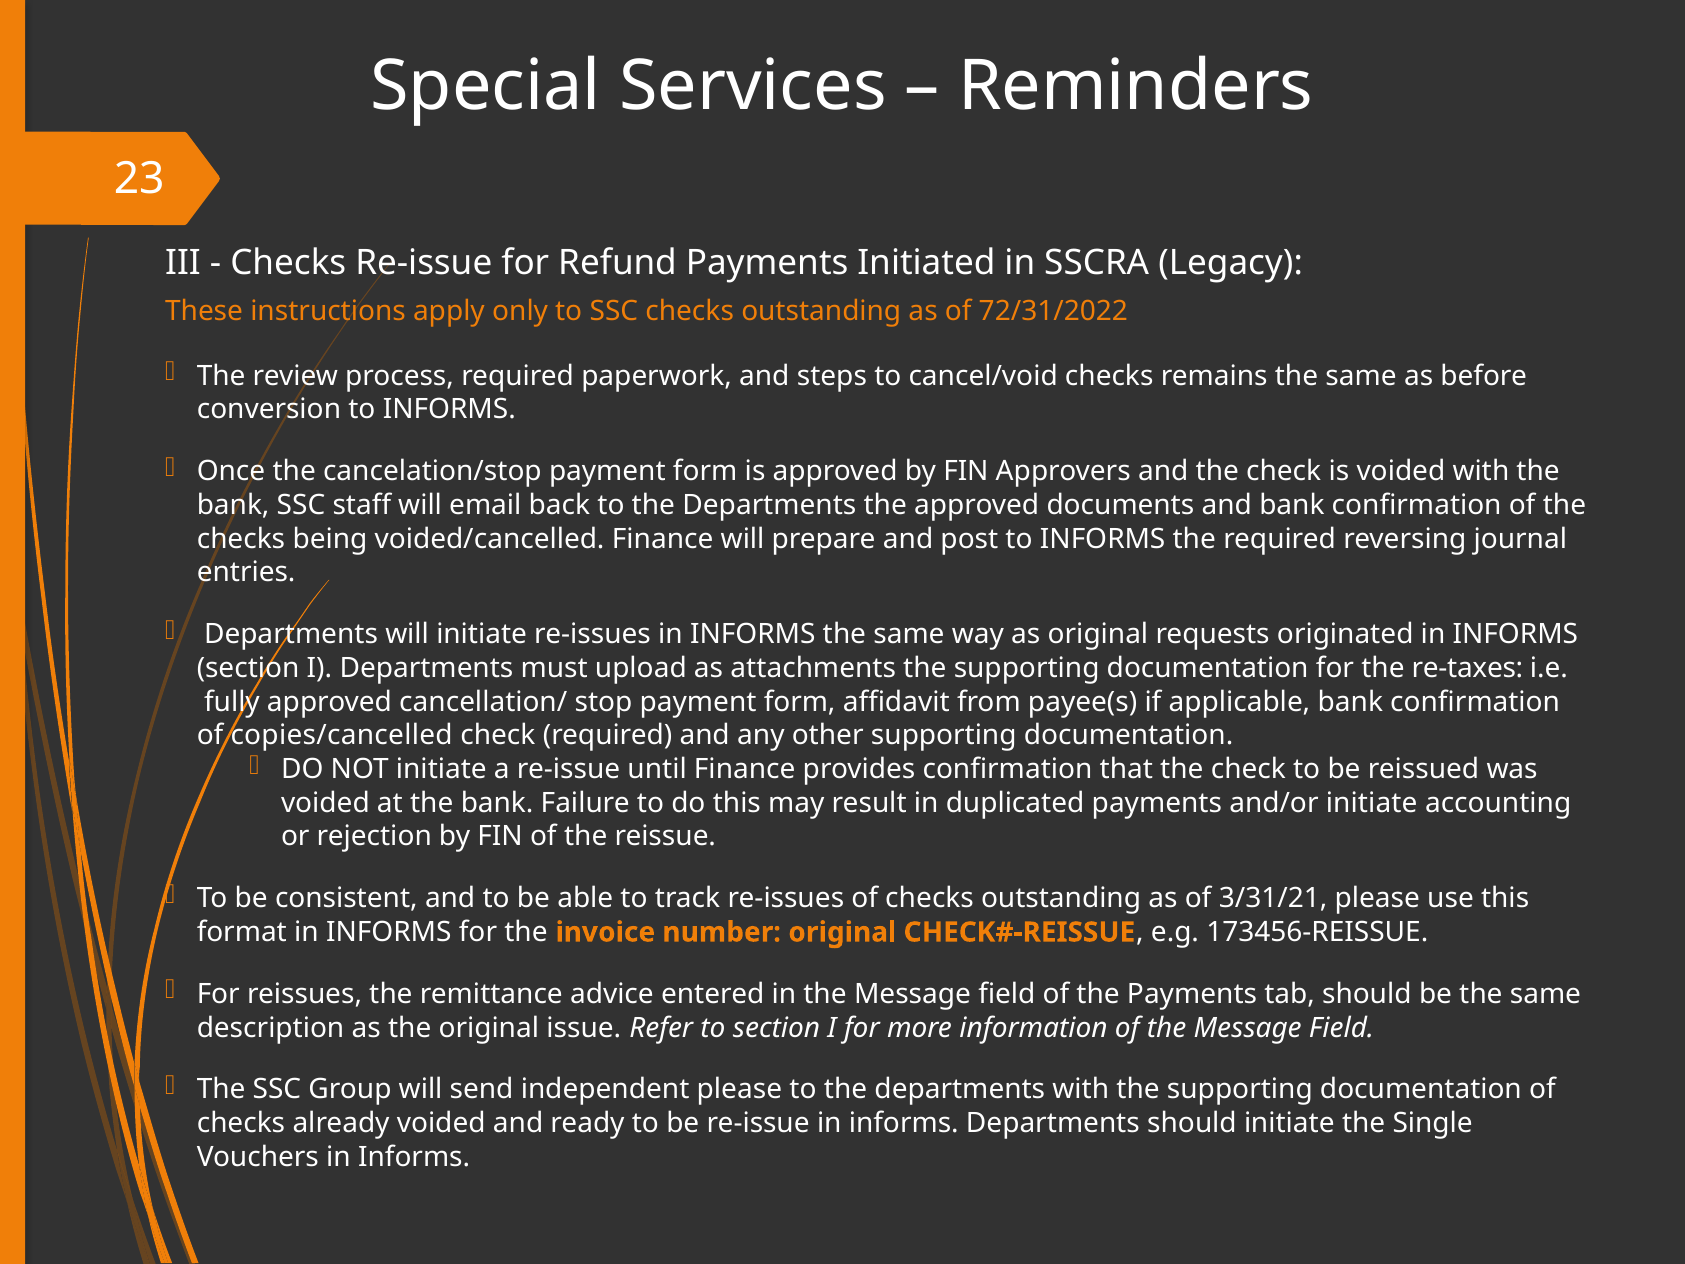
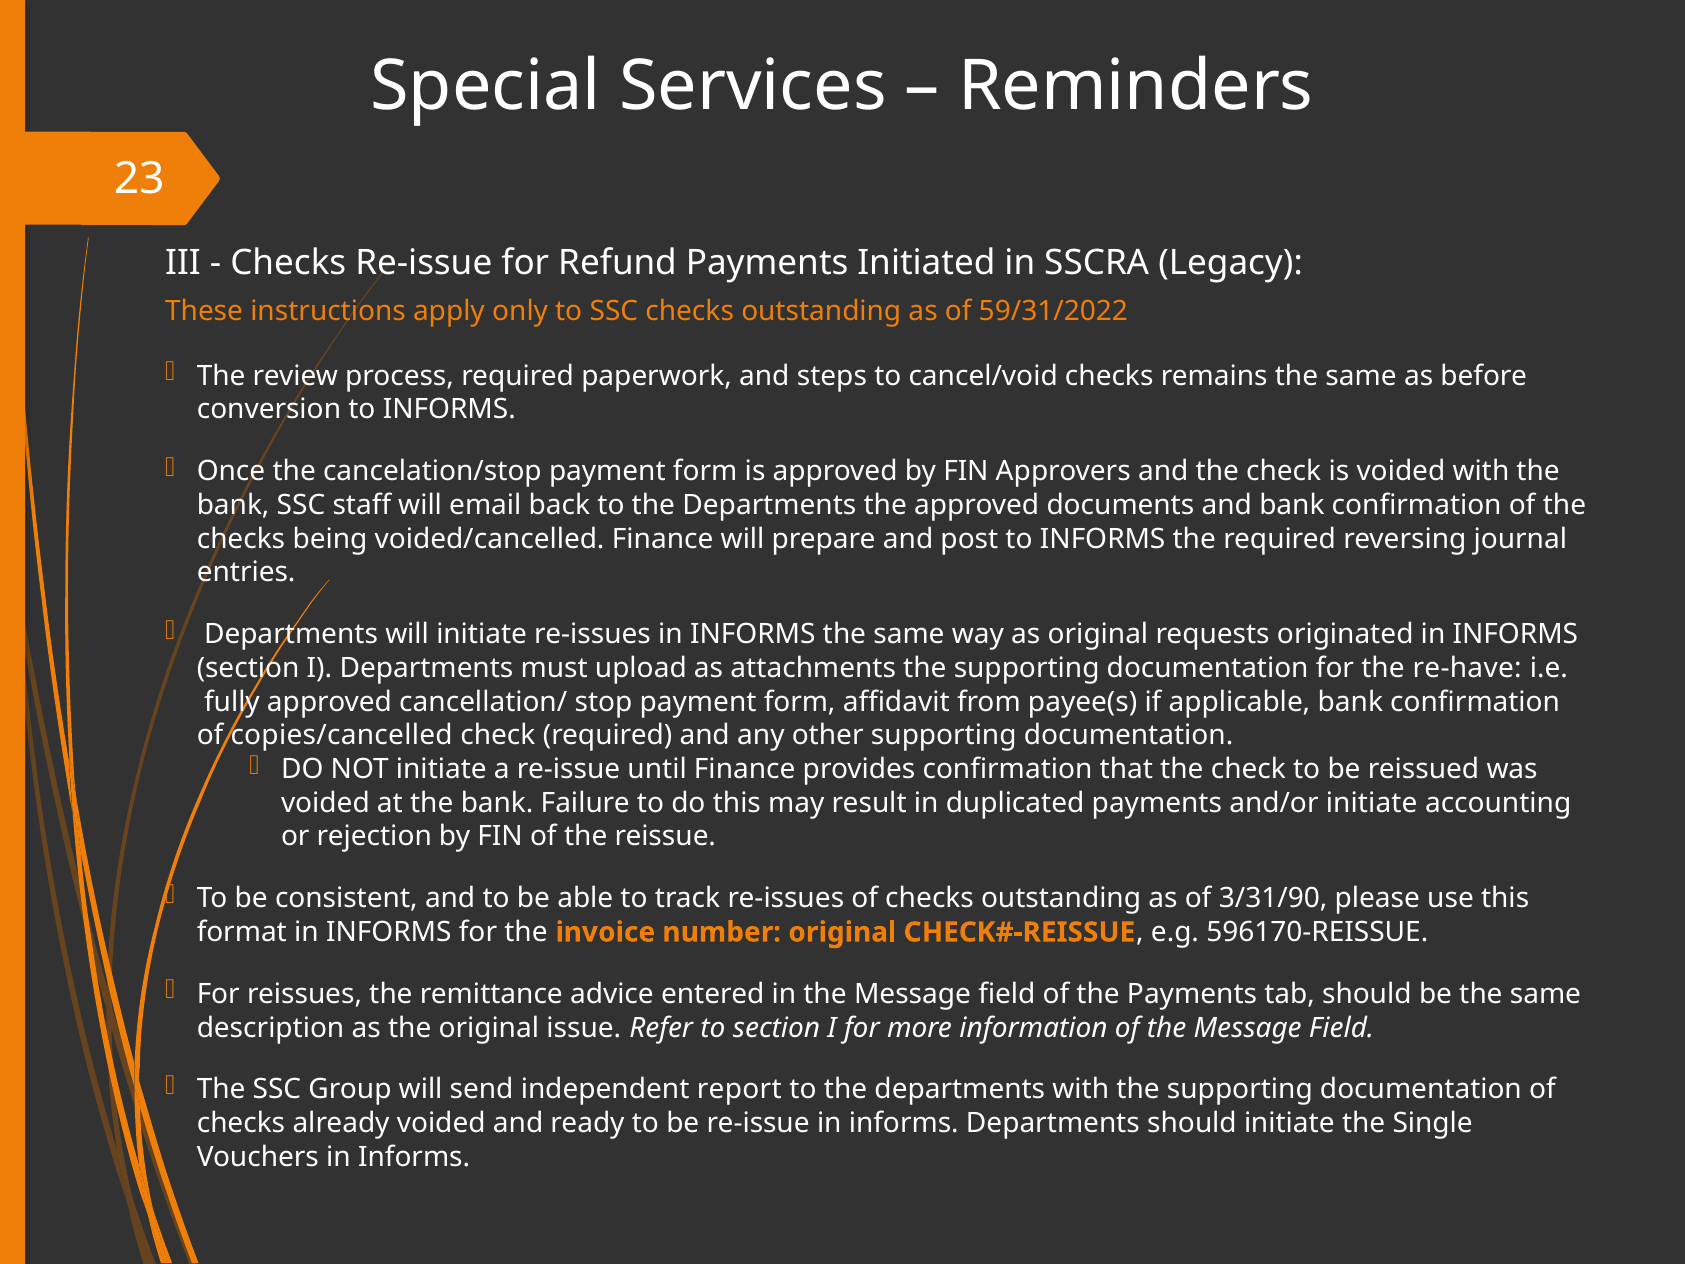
72/31/2022: 72/31/2022 -> 59/31/2022
re-taxes: re-taxes -> re-have
3/31/21: 3/31/21 -> 3/31/90
173456-REISSUE: 173456-REISSUE -> 596170-REISSUE
independent please: please -> report
